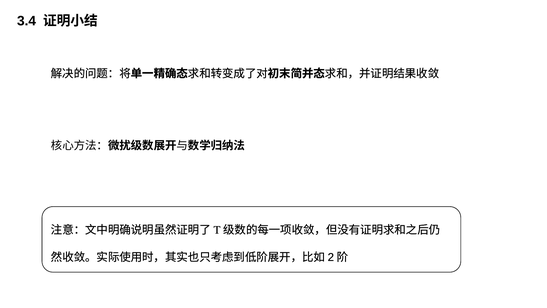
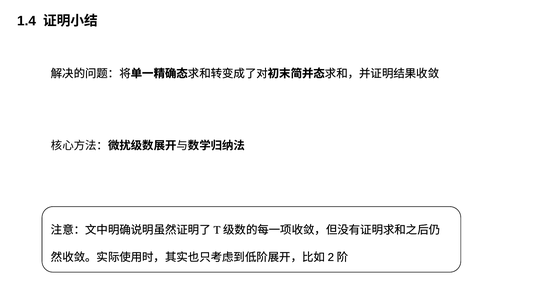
3.4: 3.4 -> 1.4
